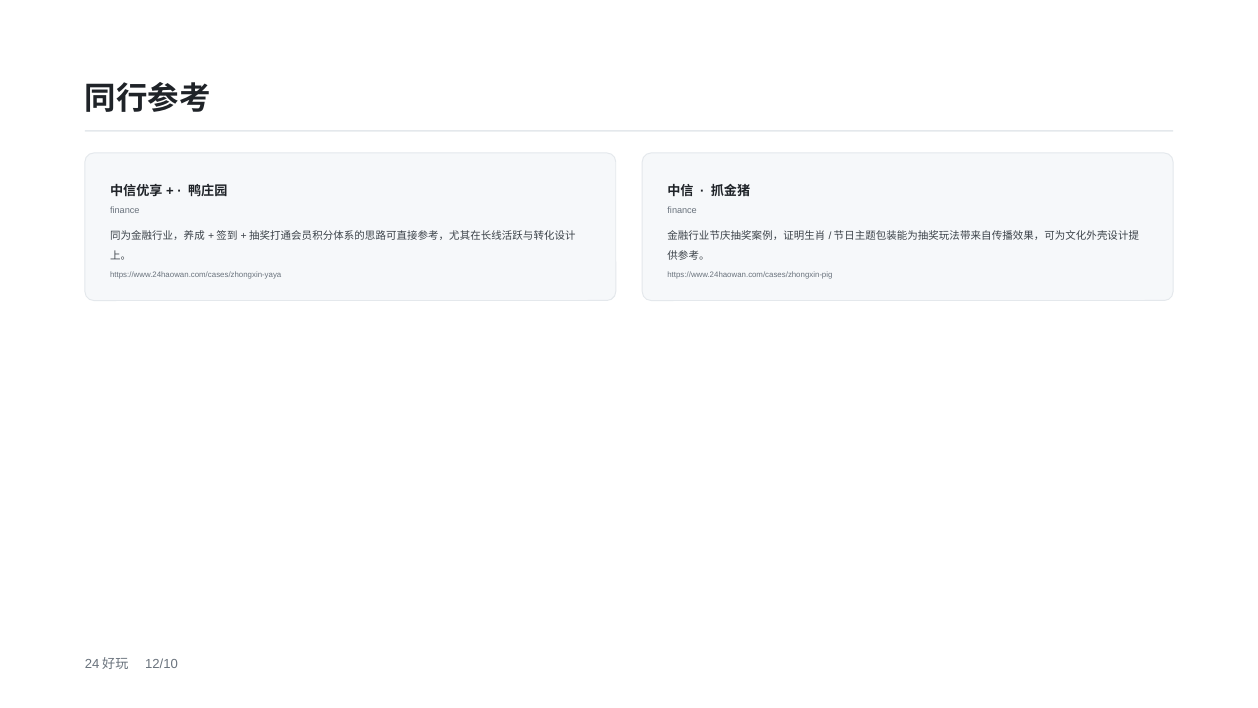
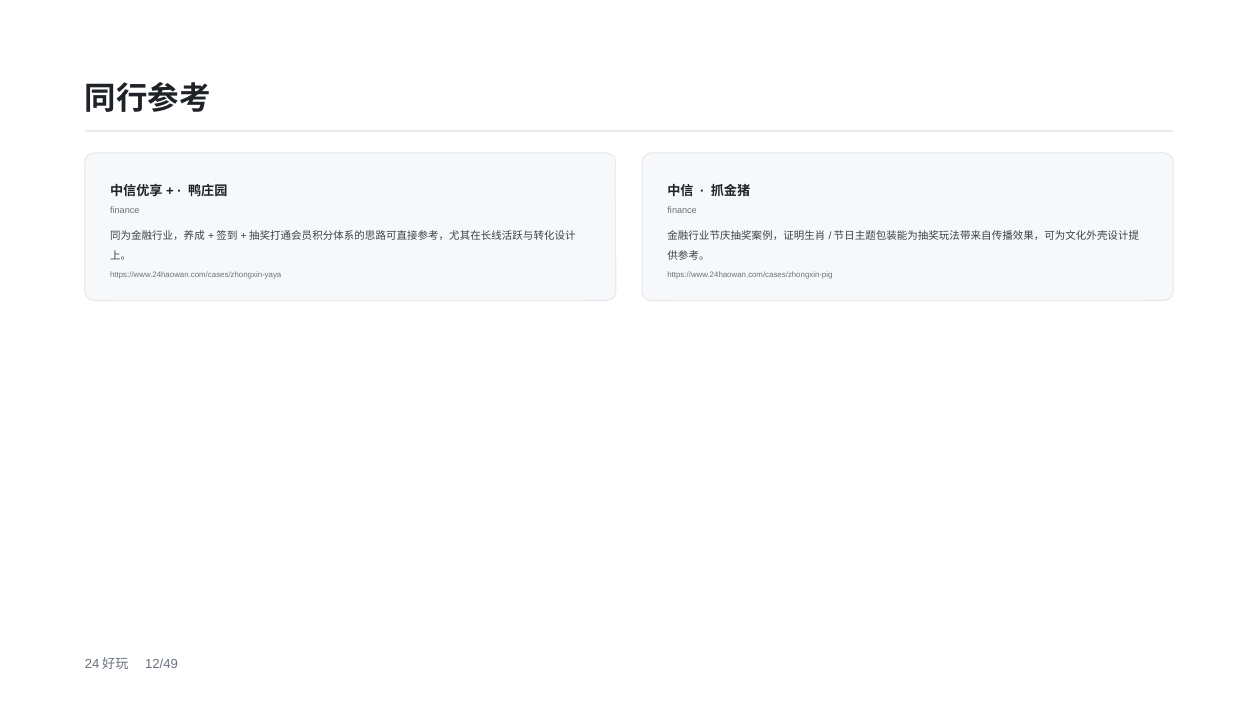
12/10: 12/10 -> 12/49
